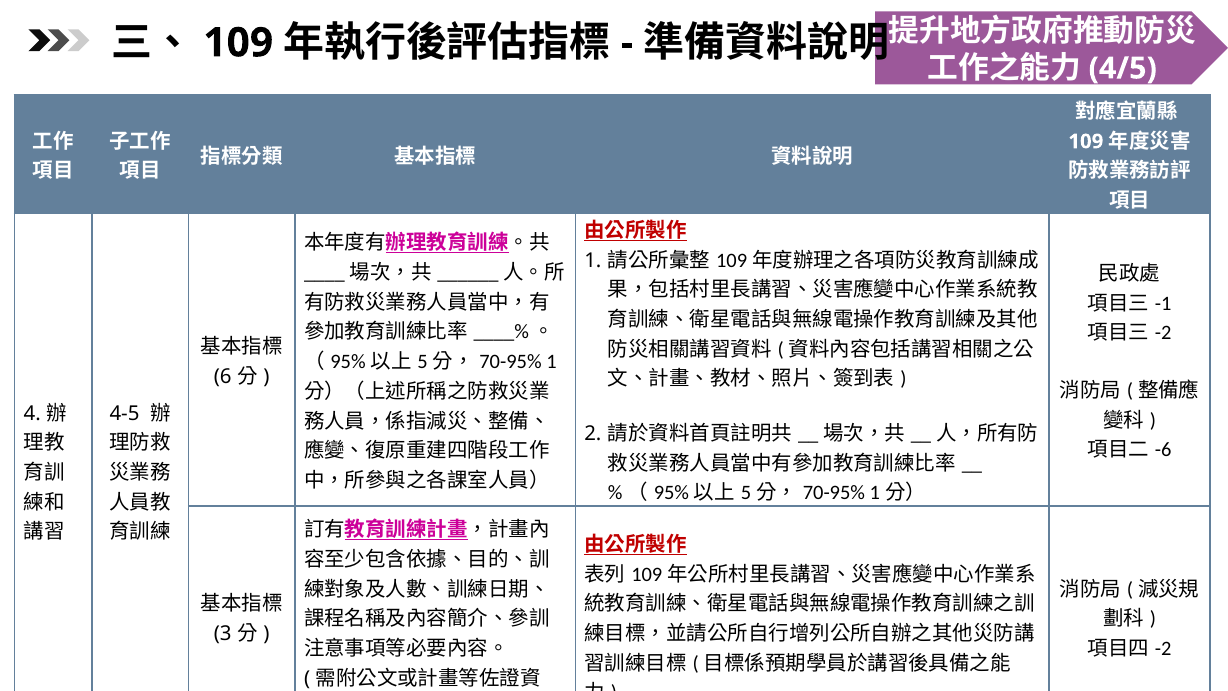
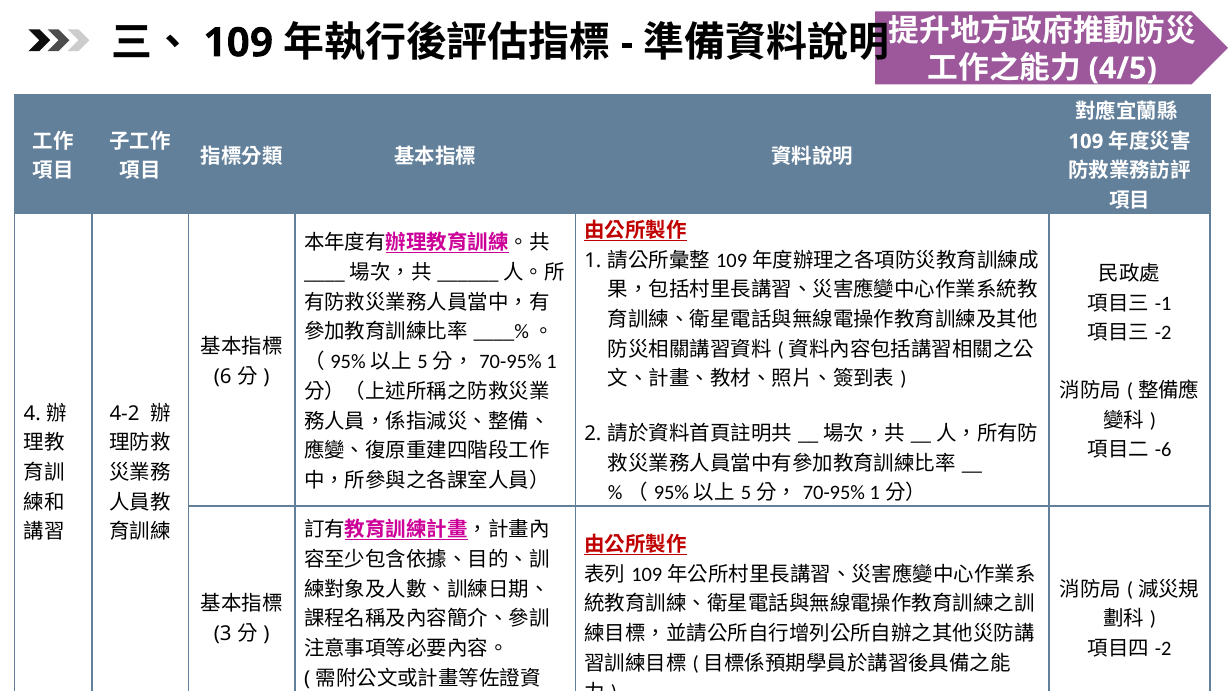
4-5: 4-5 -> 4-2
